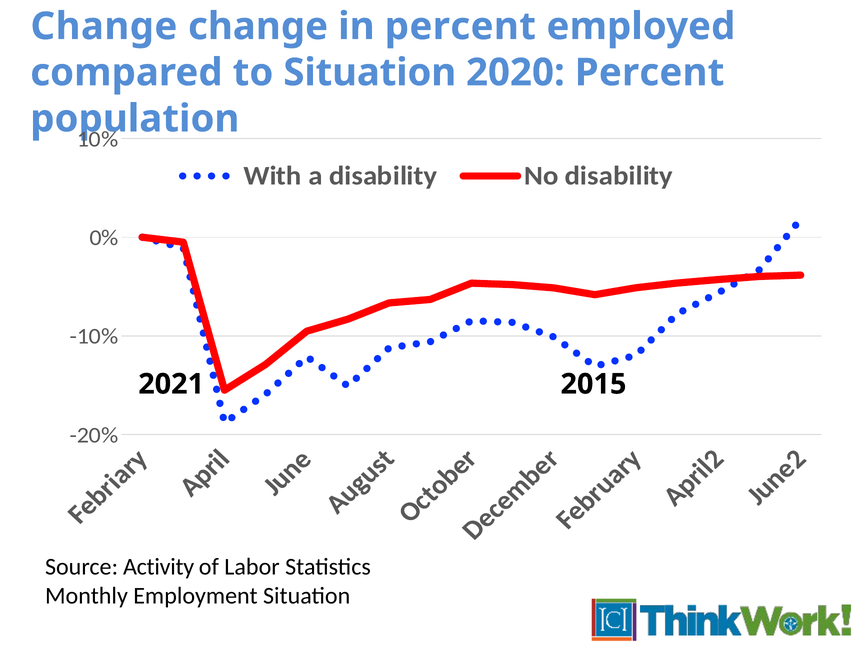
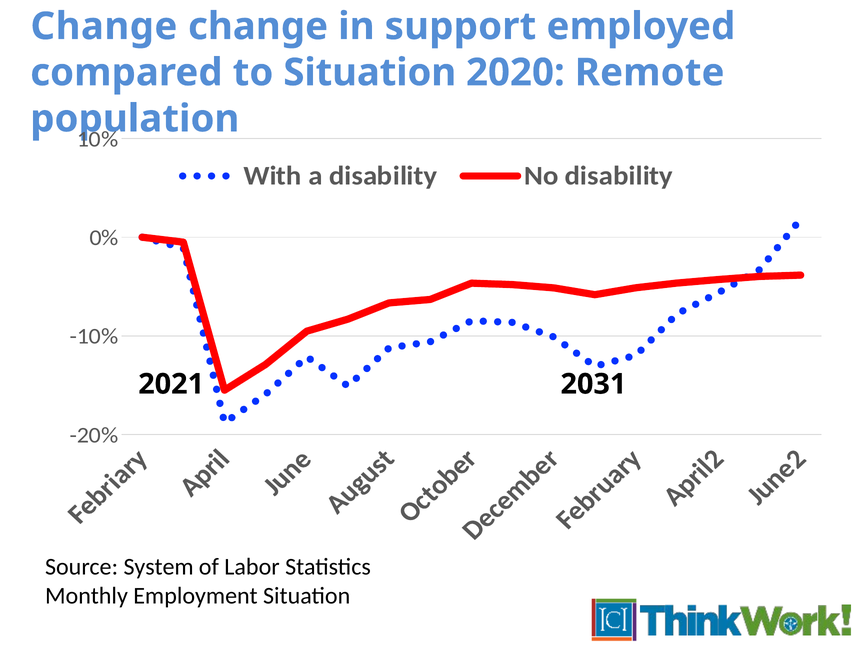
in percent: percent -> support
2020 Percent: Percent -> Remote
2015: 2015 -> 2031
Activity: Activity -> System
